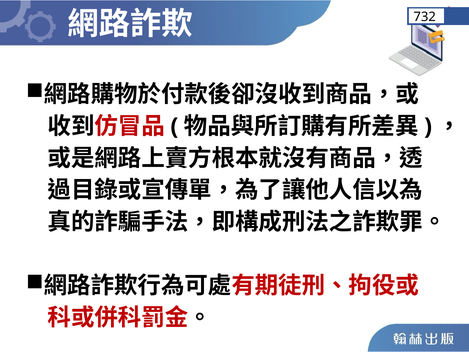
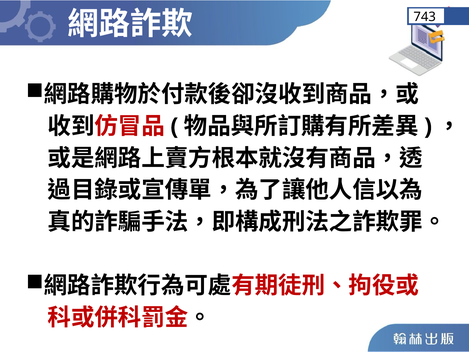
732: 732 -> 743
